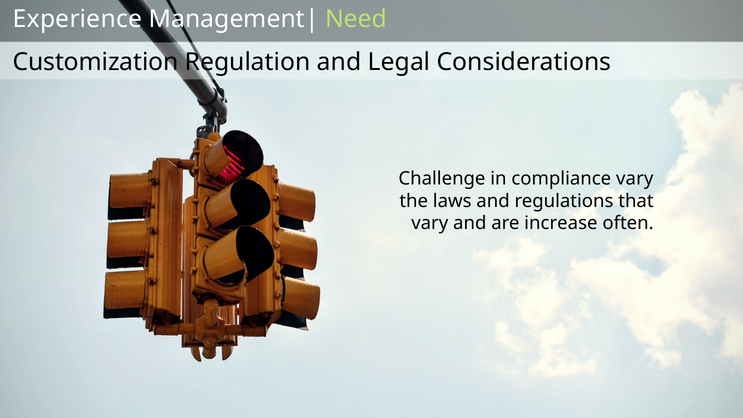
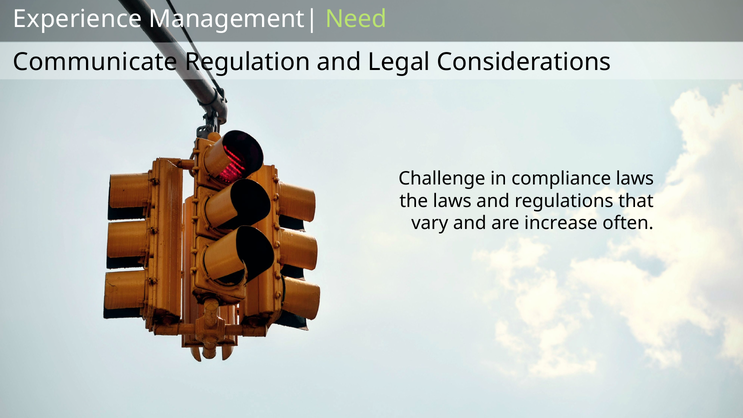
Customization: Customization -> Communicate
compliance vary: vary -> laws
